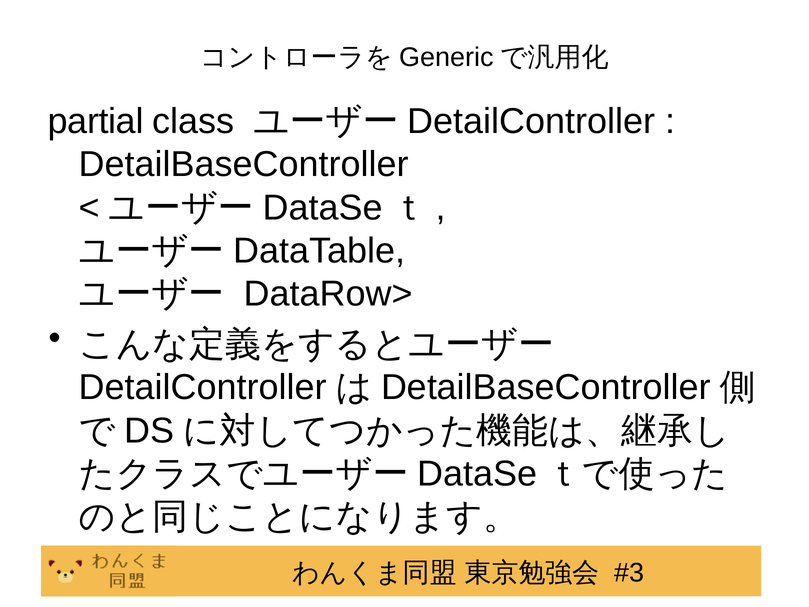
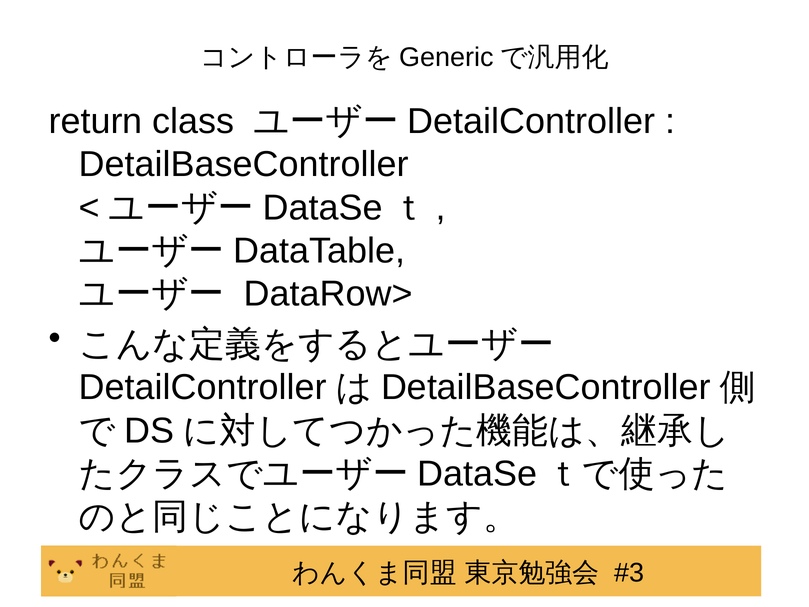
partial: partial -> return
